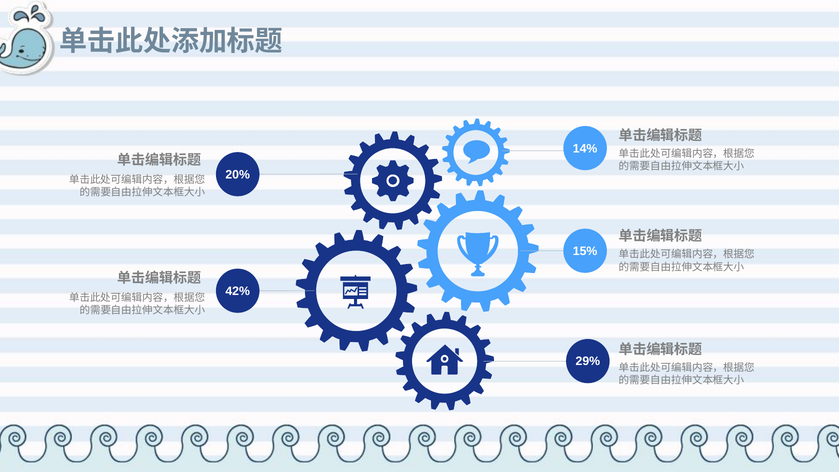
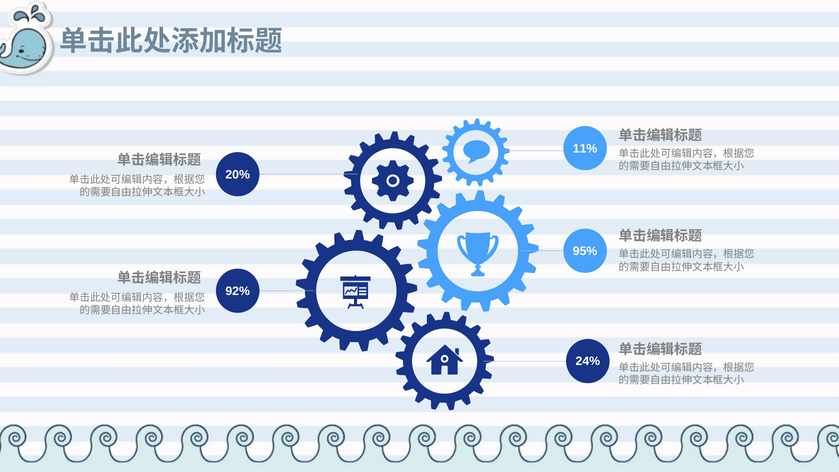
14%: 14% -> 11%
15%: 15% -> 95%
42%: 42% -> 92%
29%: 29% -> 24%
